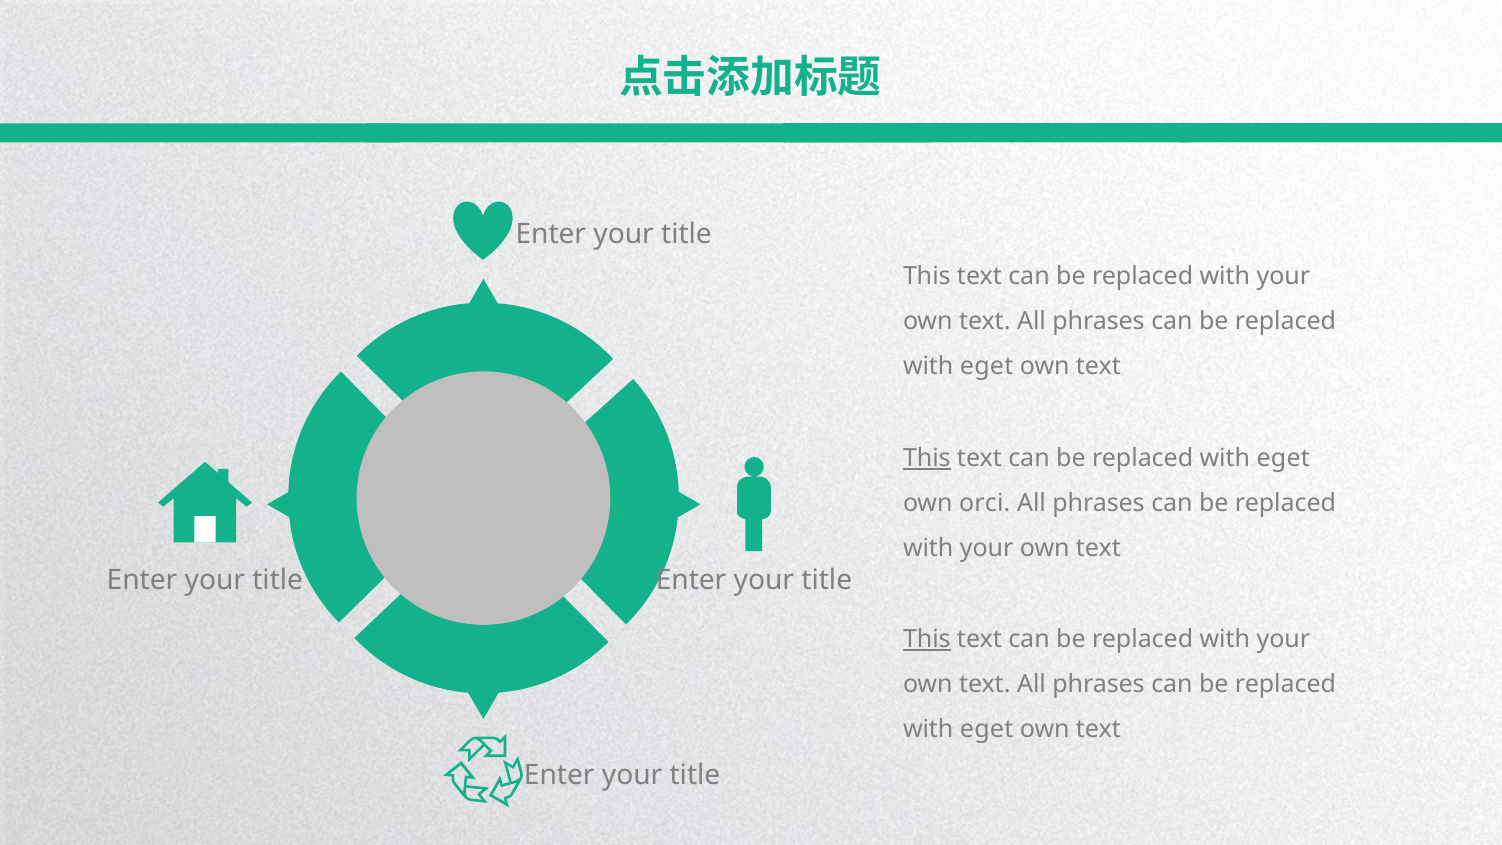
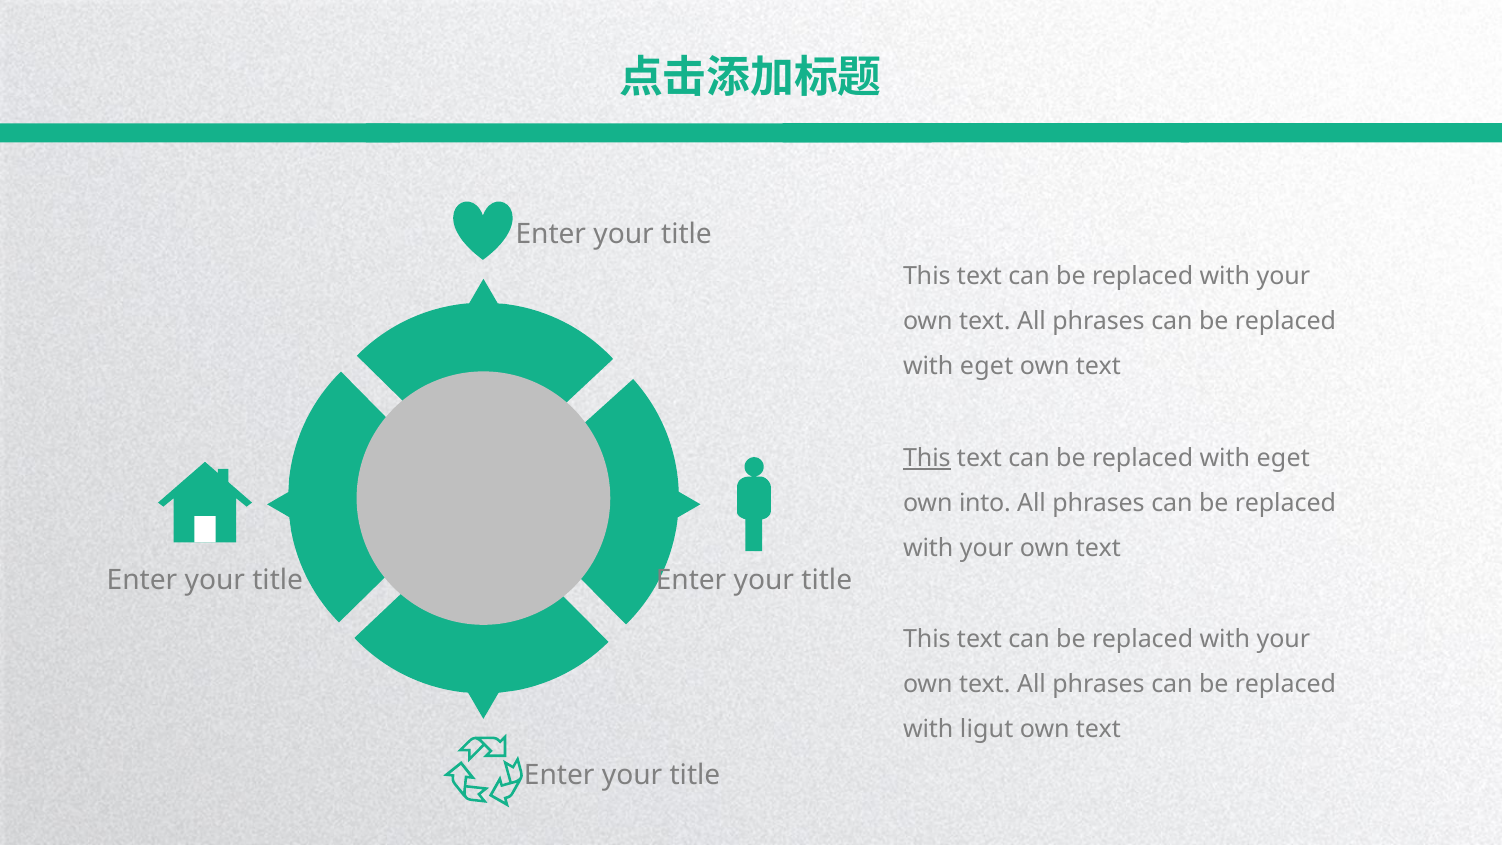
orci: orci -> into
This at (927, 640) underline: present -> none
eget at (987, 730): eget -> ligut
